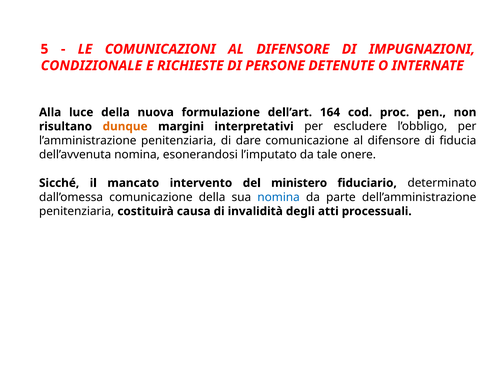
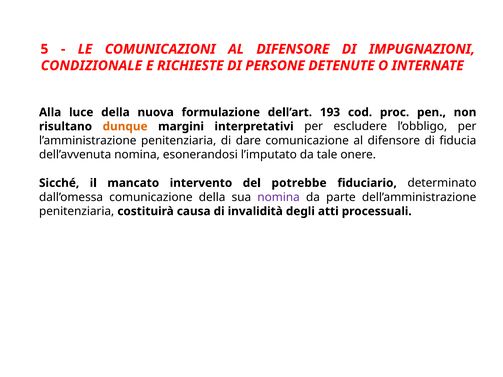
164: 164 -> 193
ministero: ministero -> potrebbe
nomina at (279, 197) colour: blue -> purple
